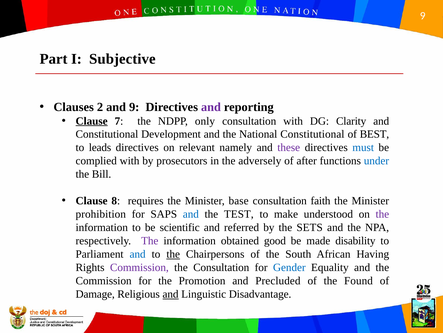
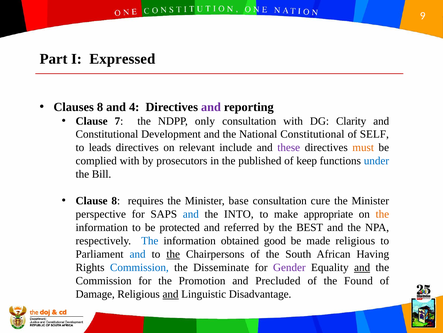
Subjective: Subjective -> Expressed
Clauses 2: 2 -> 8
and 9: 9 -> 4
Clause at (92, 121) underline: present -> none
BEST: BEST -> SELF
namely: namely -> include
must colour: blue -> orange
adversely: adversely -> published
after: after -> keep
faith: faith -> cure
prohibition: prohibition -> perspective
TEST: TEST -> INTO
understood: understood -> appropriate
the at (382, 214) colour: purple -> orange
scientific: scientific -> protected
SETS: SETS -> BEST
The at (150, 240) colour: purple -> blue
made disability: disability -> religious
Commission at (139, 267) colour: purple -> blue
the Consultation: Consultation -> Disseminate
Gender colour: blue -> purple
and at (362, 267) underline: none -> present
